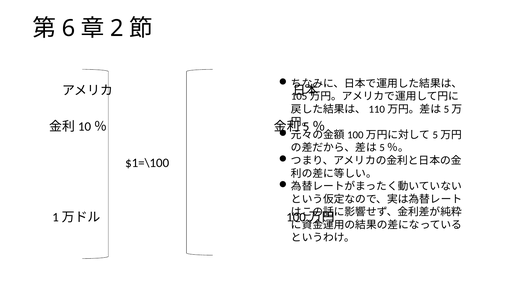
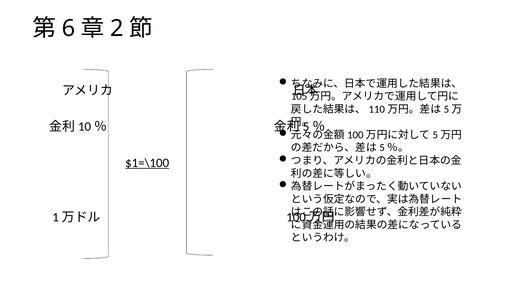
$1=\100 underline: none -> present
